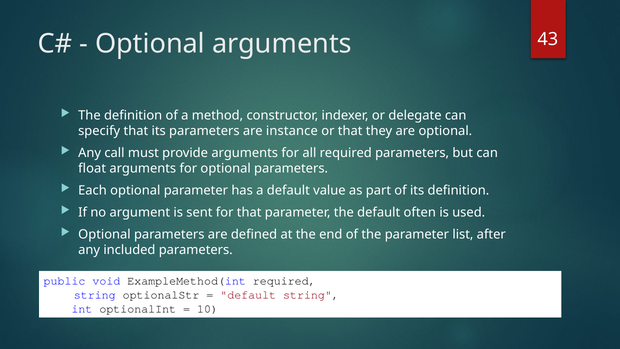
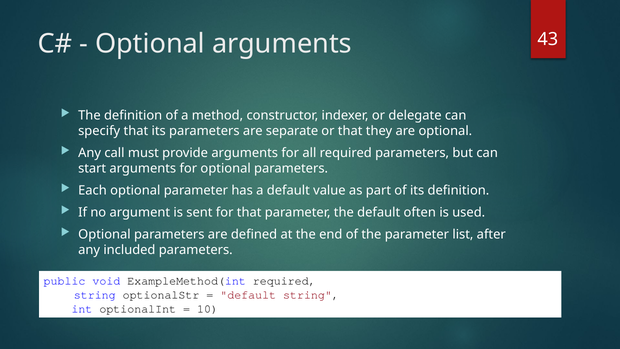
instance: instance -> separate
float: float -> start
